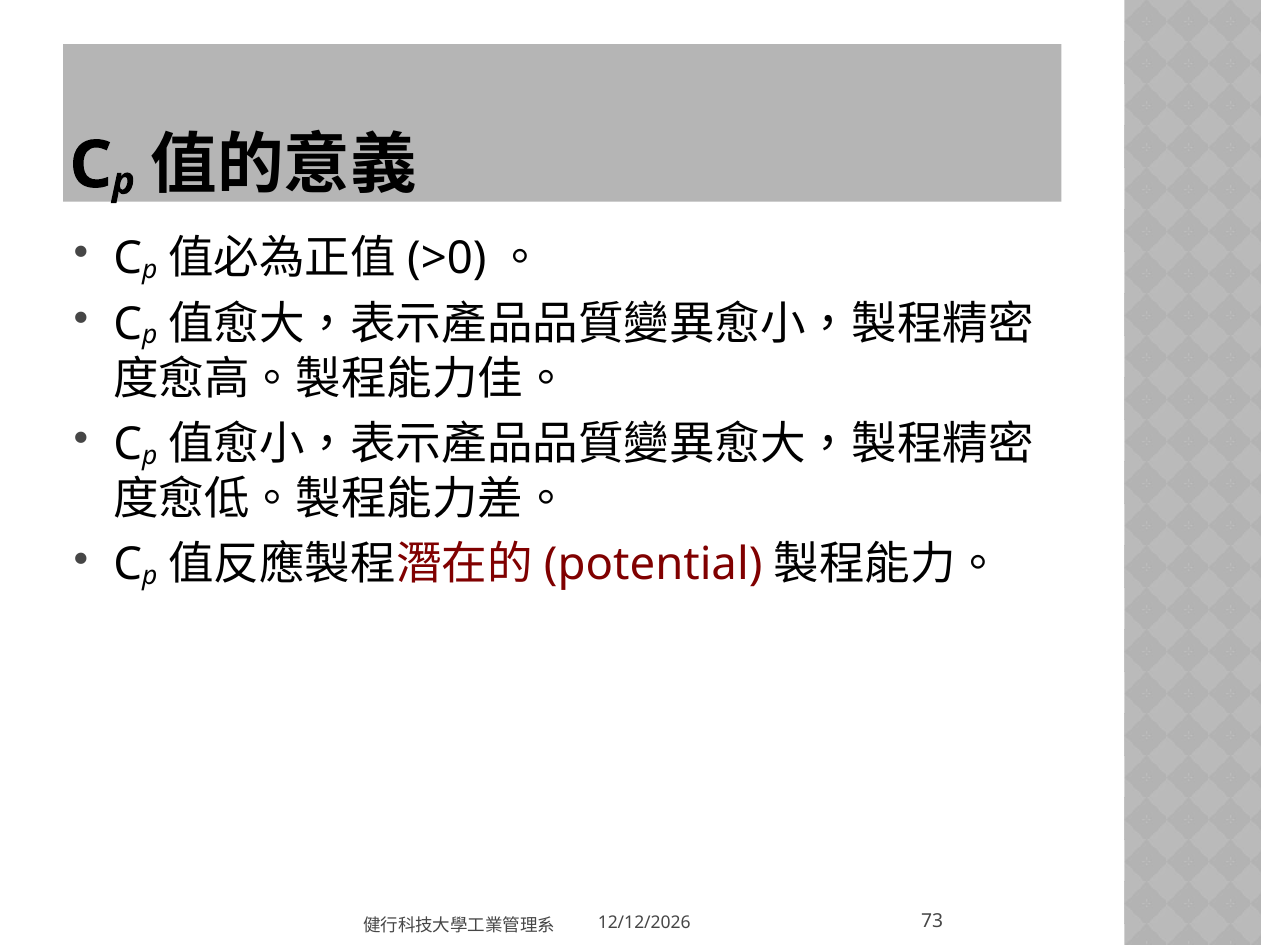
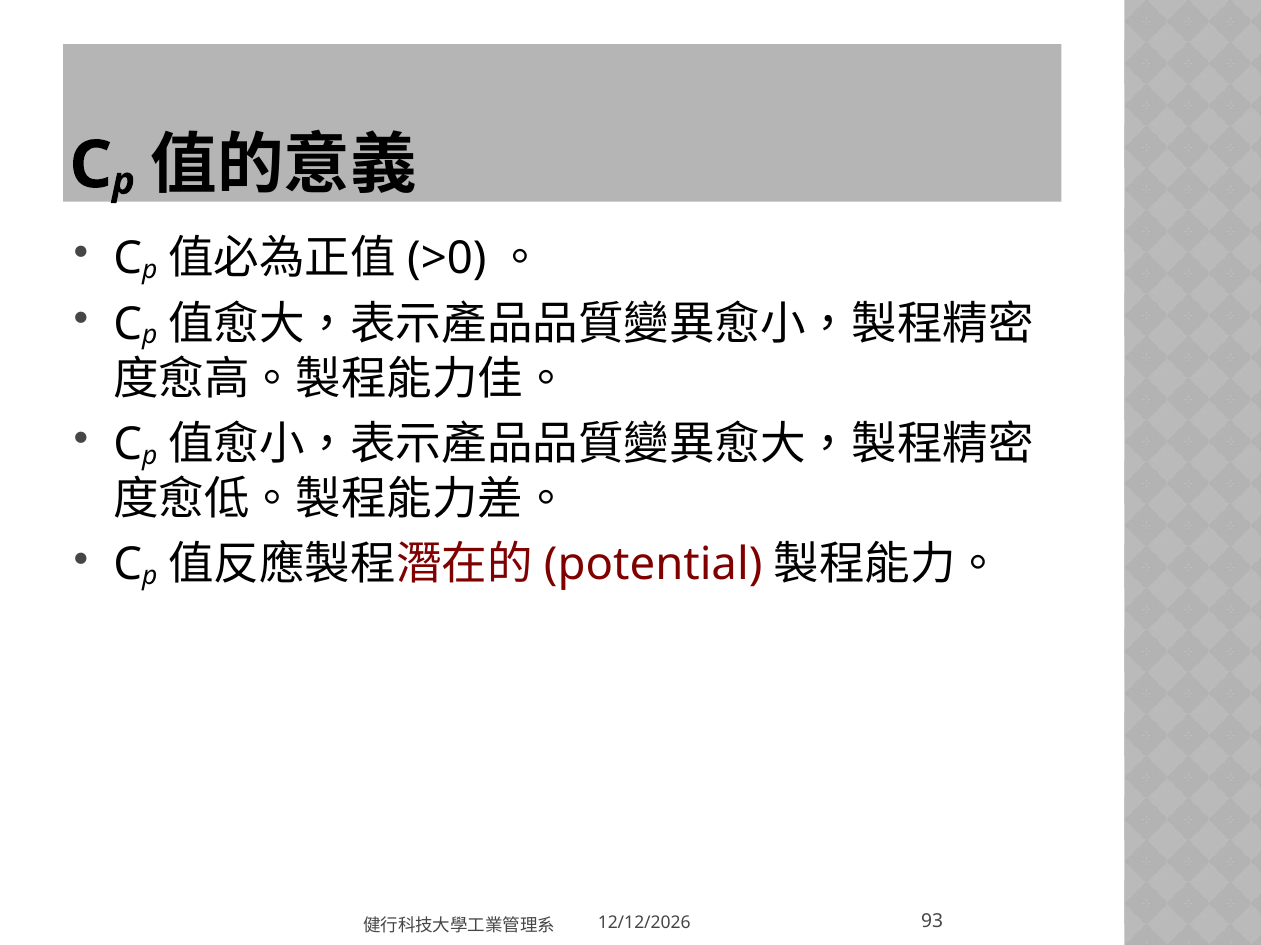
73: 73 -> 93
